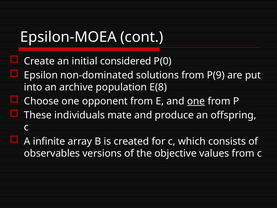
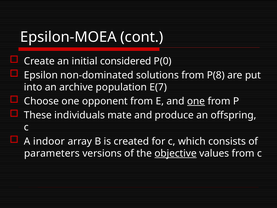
P(9: P(9 -> P(8
E(8: E(8 -> E(7
infinite: infinite -> indoor
observables: observables -> parameters
objective underline: none -> present
